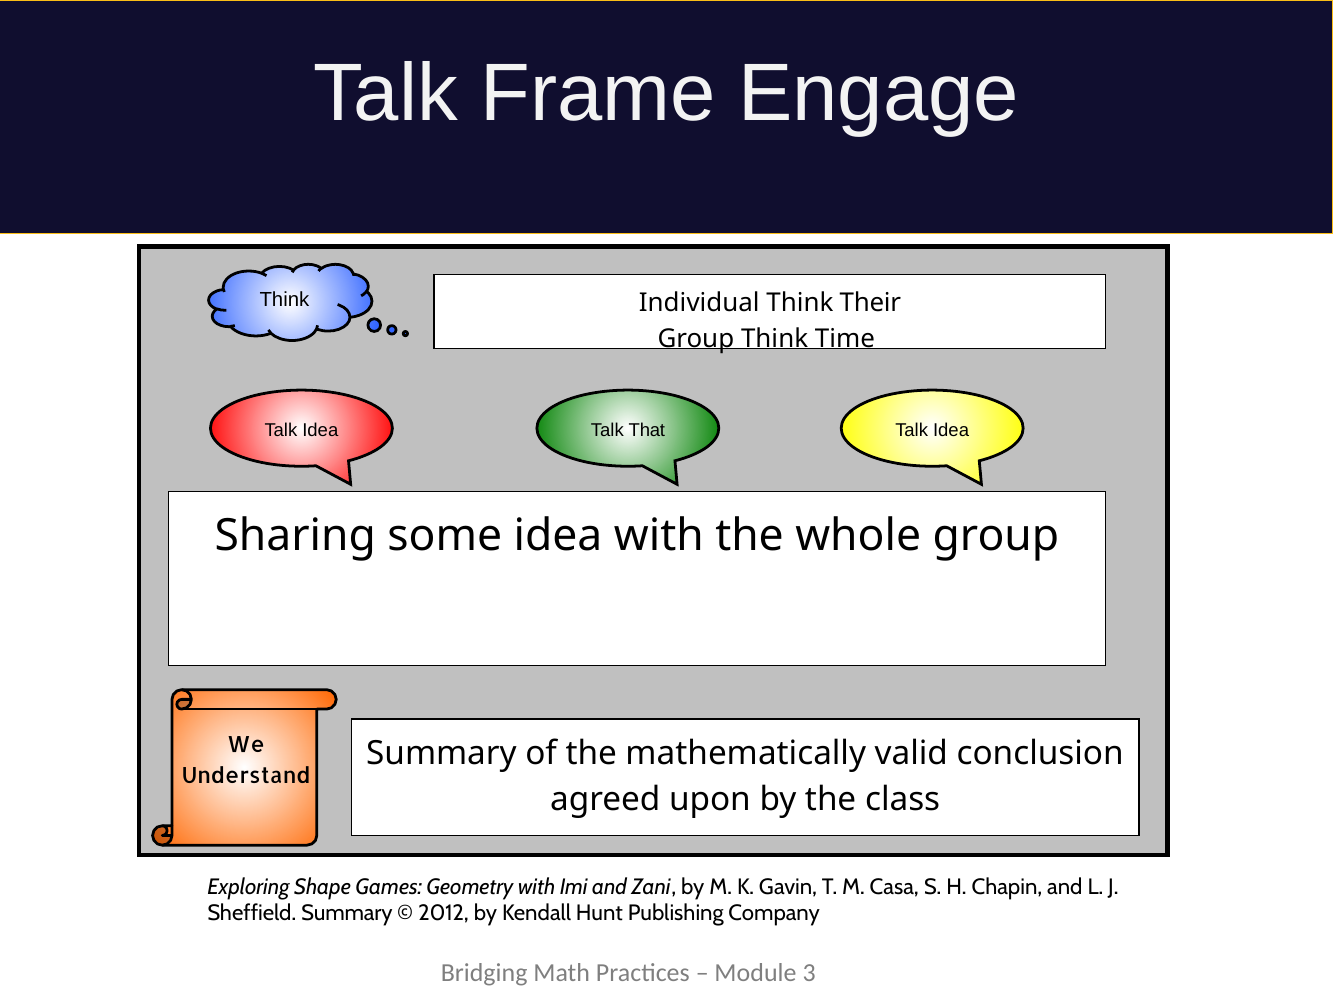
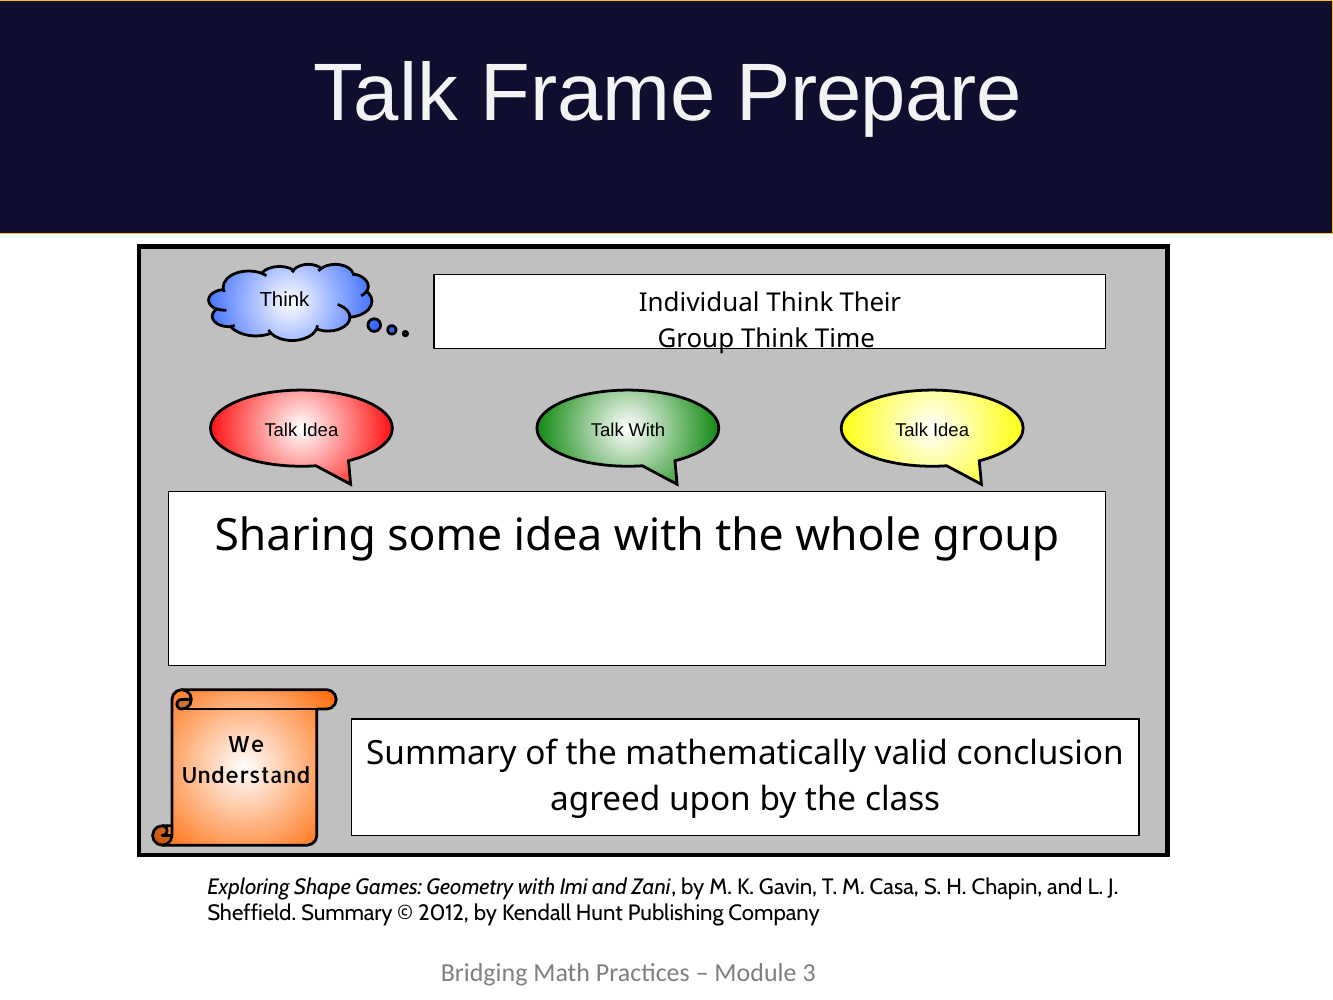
Engage: Engage -> Prepare
Talk That: That -> With
